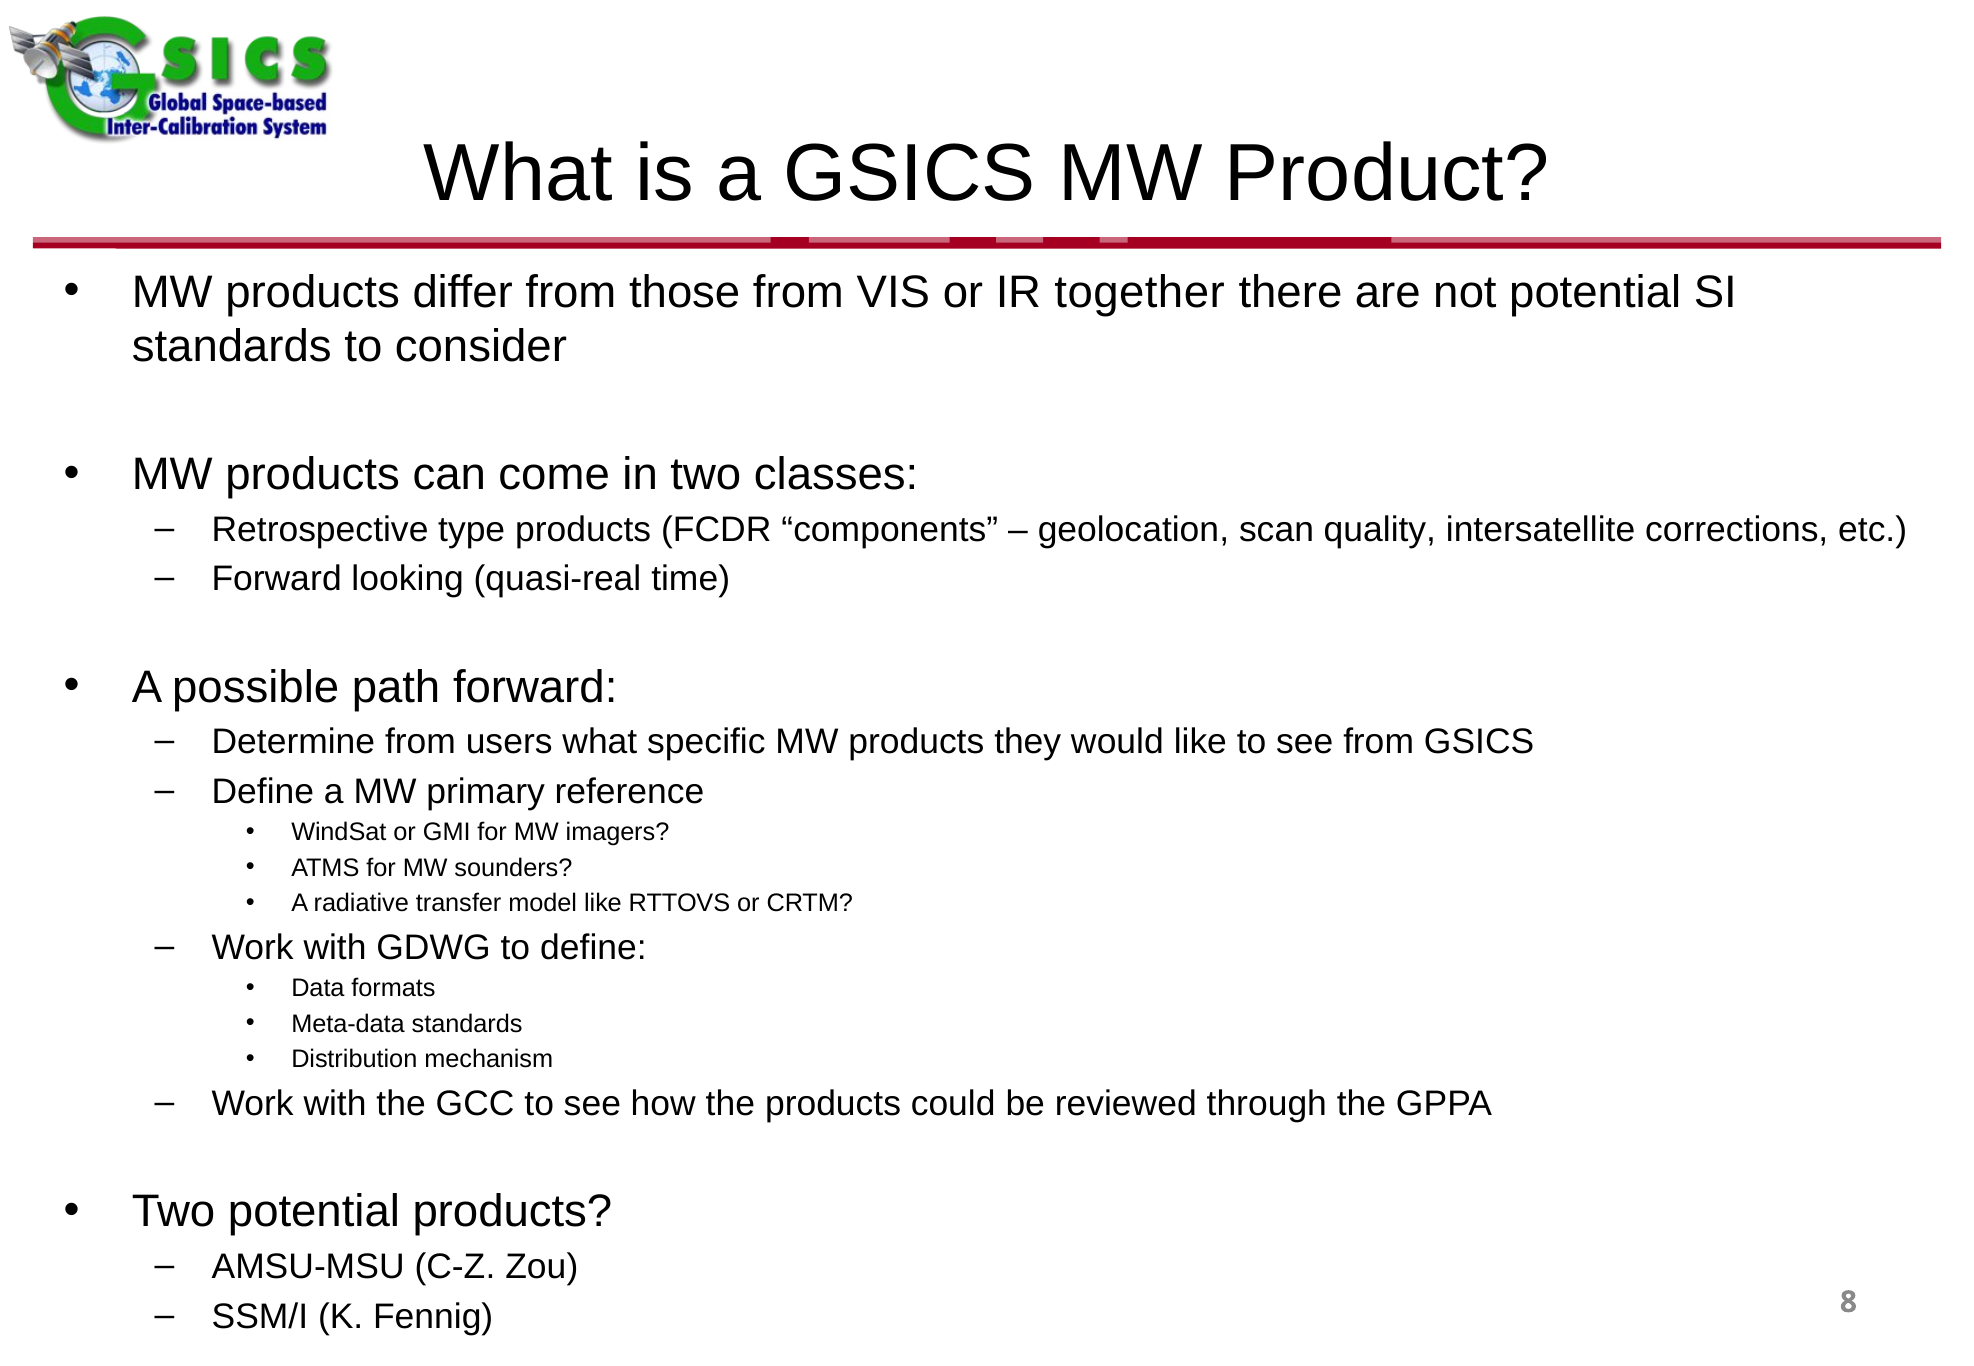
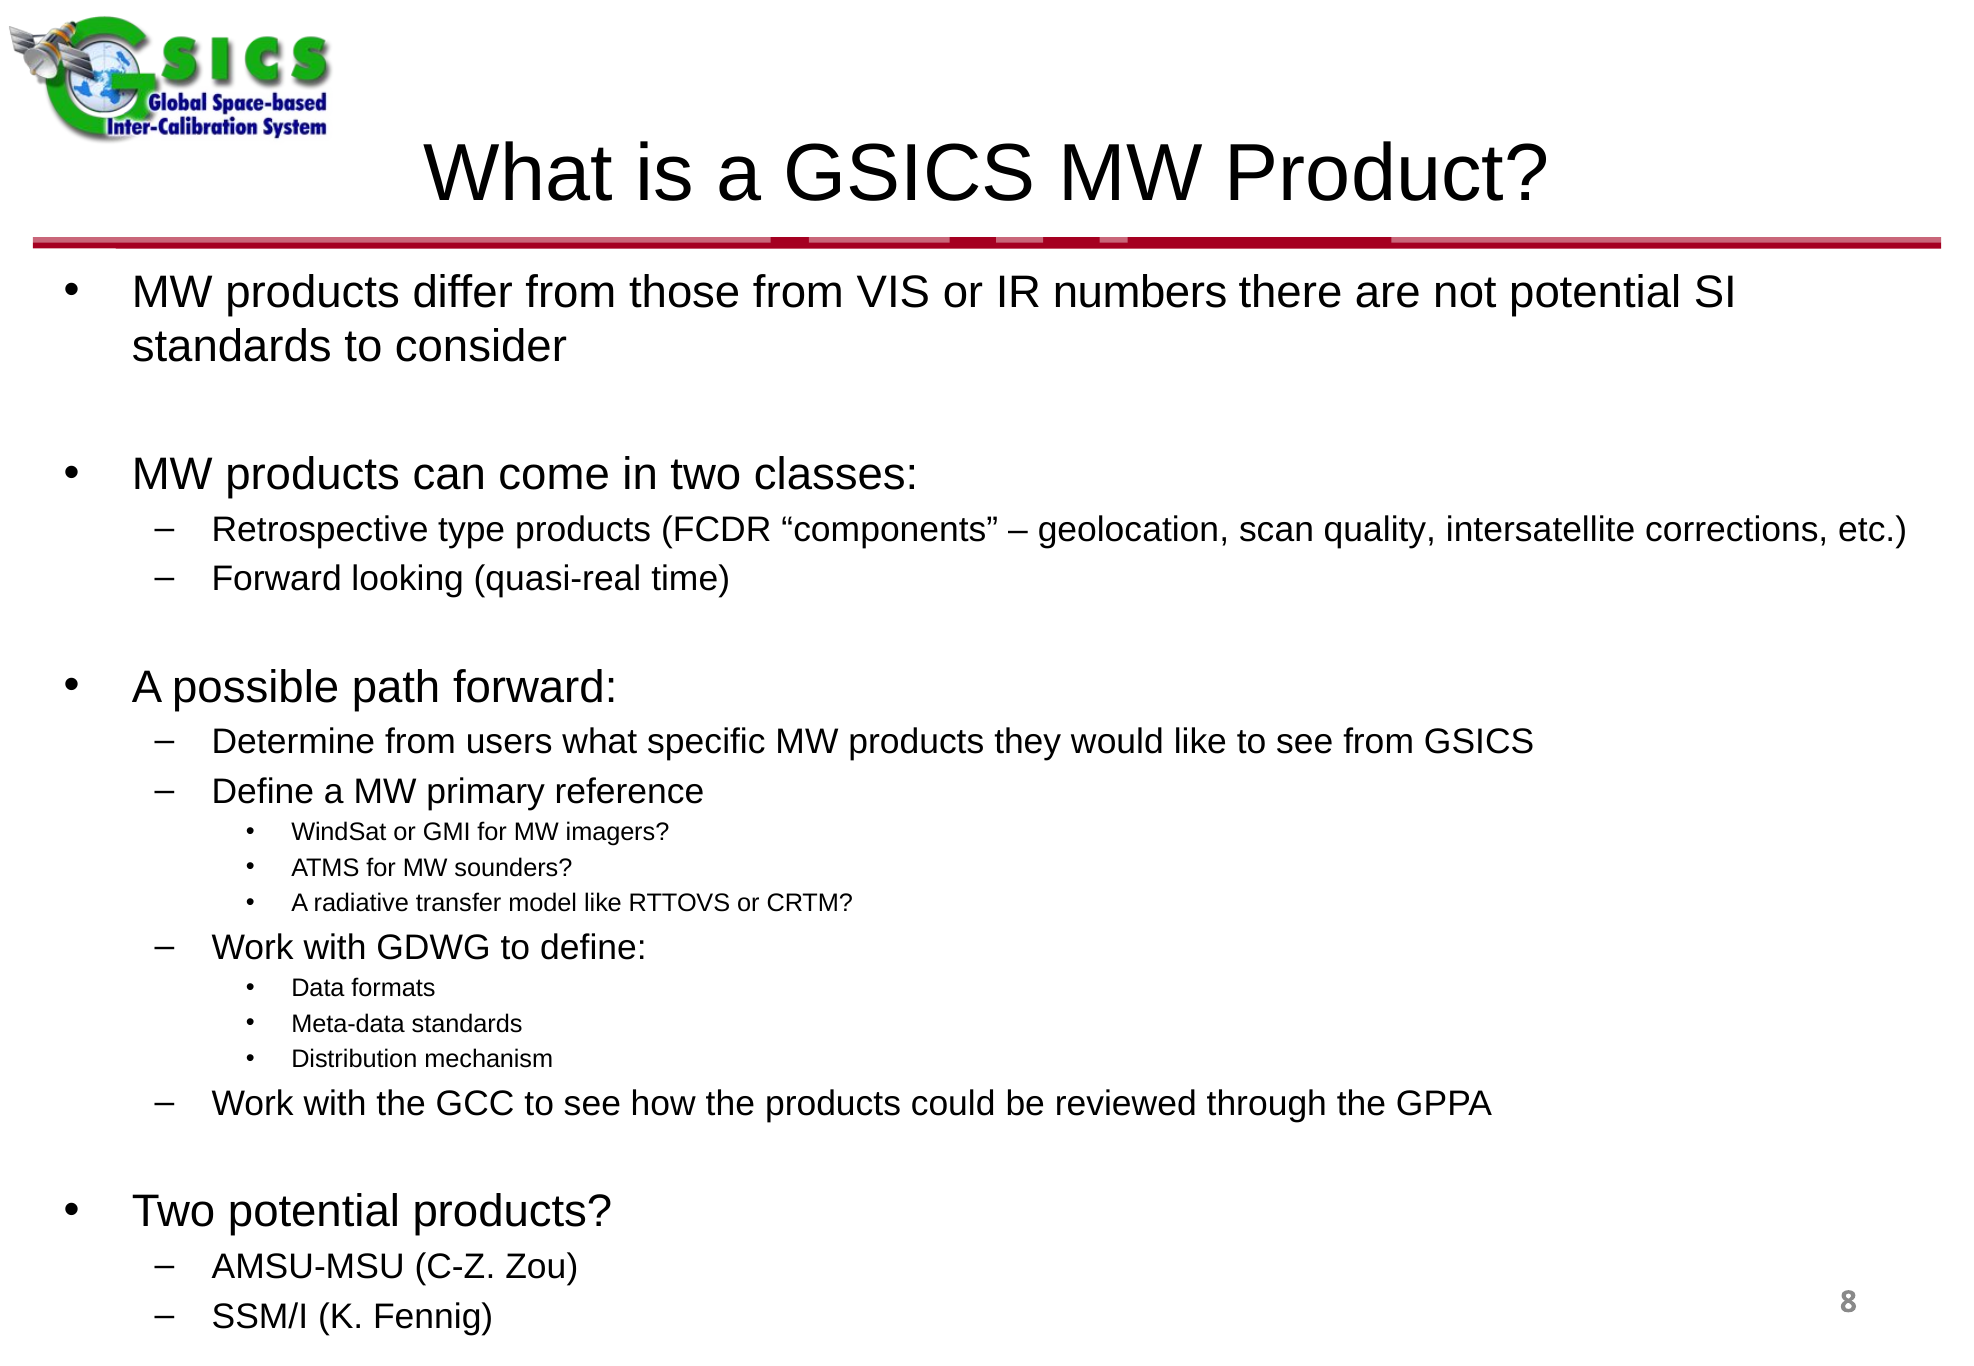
together: together -> numbers
